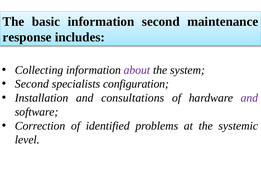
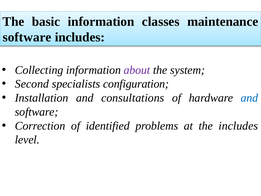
information second: second -> classes
response at (27, 37): response -> software
and at (249, 98) colour: purple -> blue
the systemic: systemic -> includes
